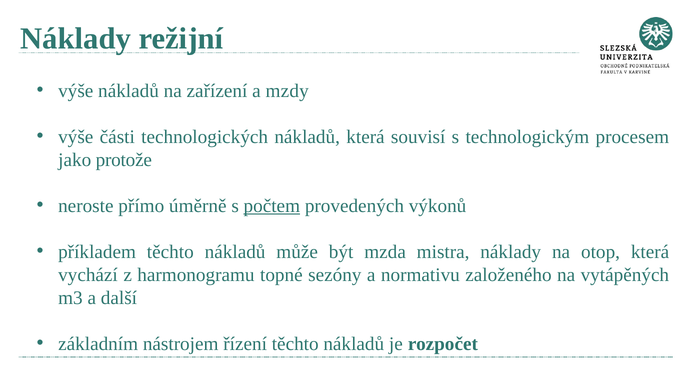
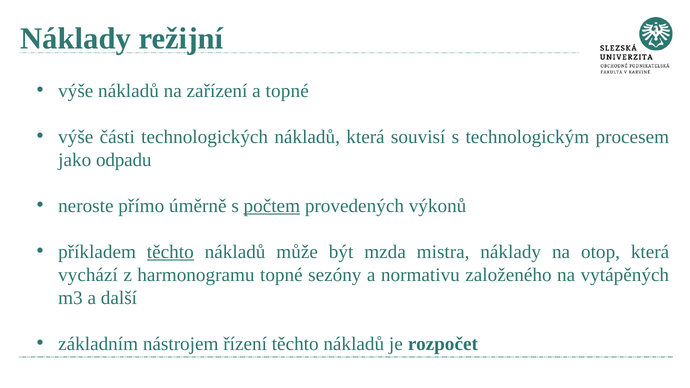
a mzdy: mzdy -> topné
protože: protože -> odpadu
těchto at (170, 252) underline: none -> present
